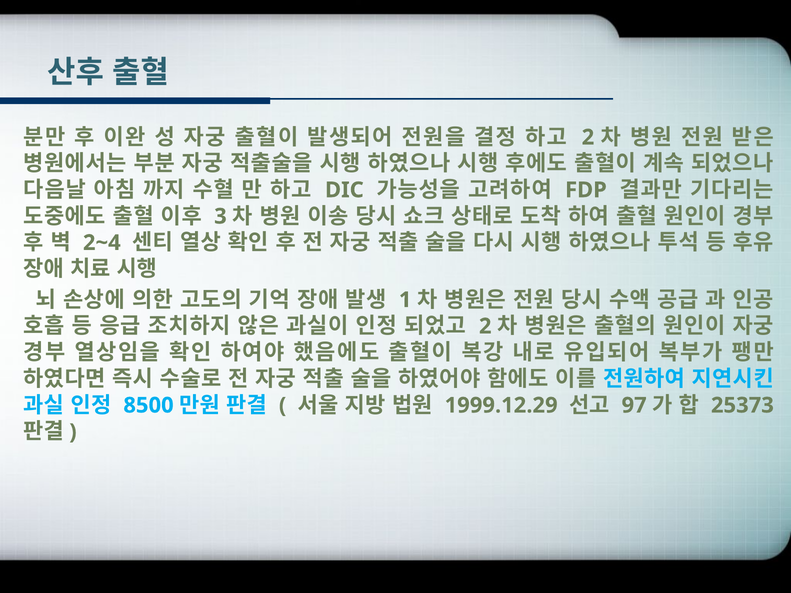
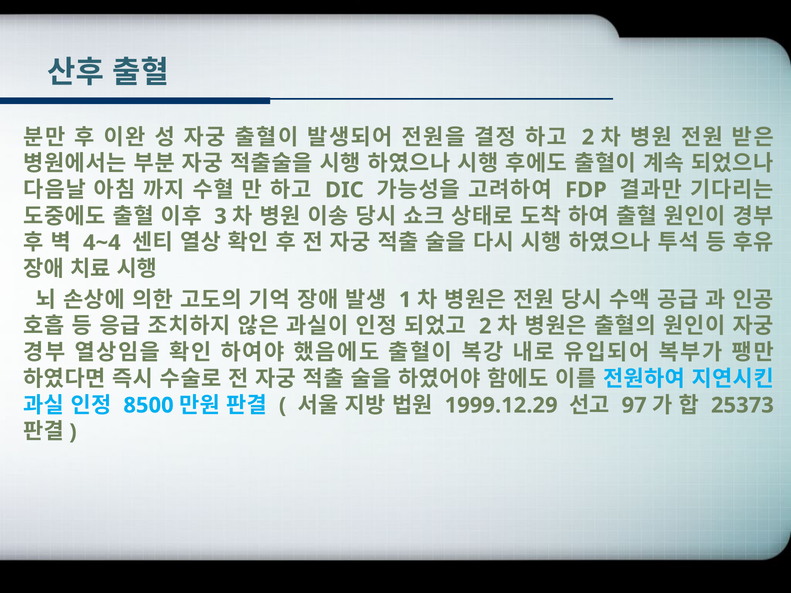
2~4: 2~4 -> 4~4
